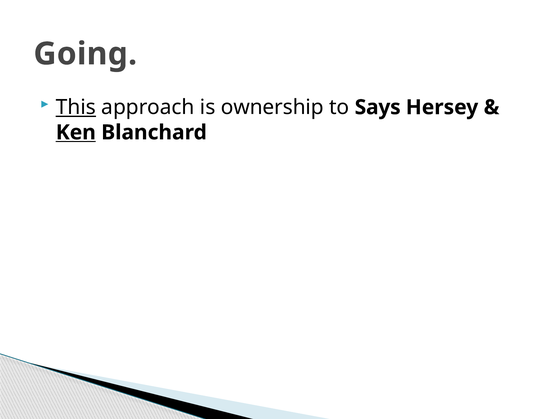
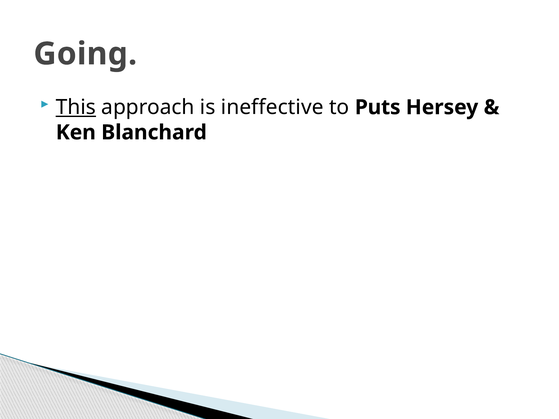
ownership: ownership -> ineffective
Says: Says -> Puts
Ken underline: present -> none
